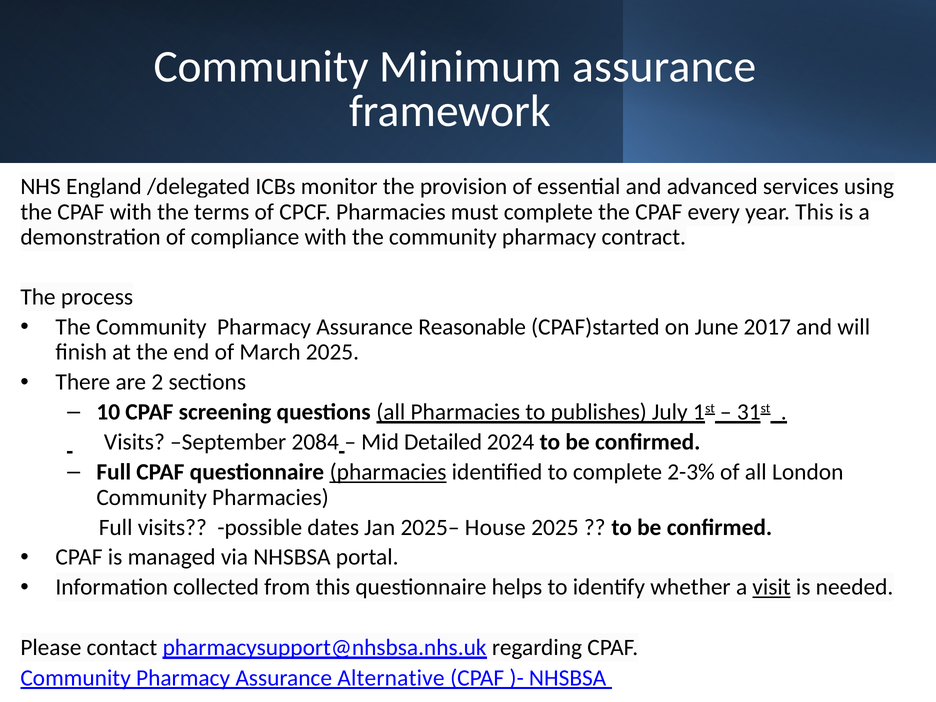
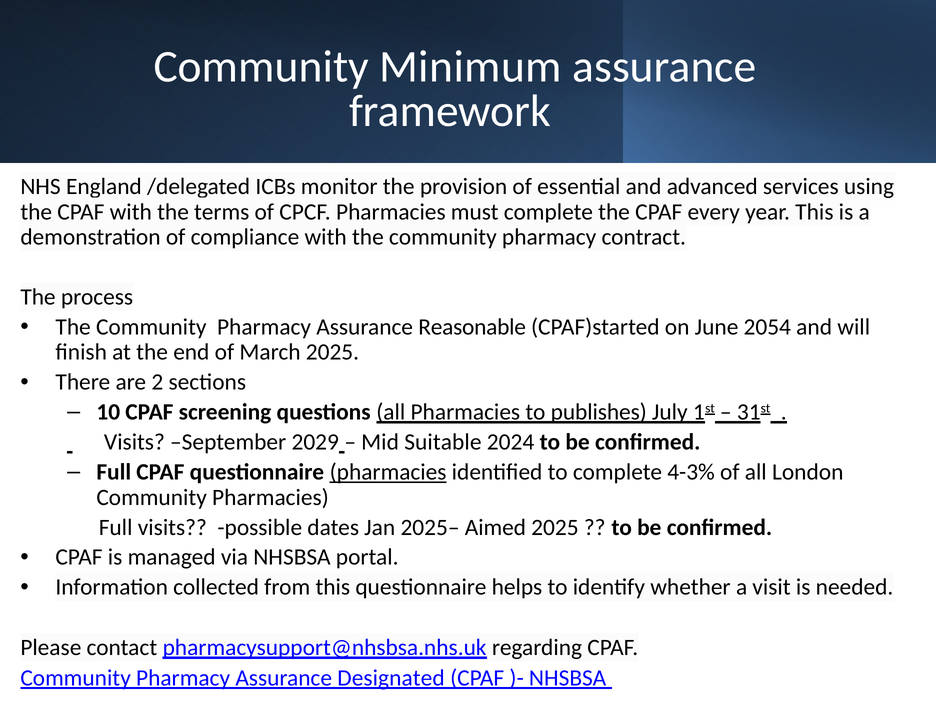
2017: 2017 -> 2054
2084: 2084 -> 2029
Detailed: Detailed -> Suitable
2-3%: 2-3% -> 4-3%
House: House -> Aimed
visit underline: present -> none
Alternative: Alternative -> Designated
